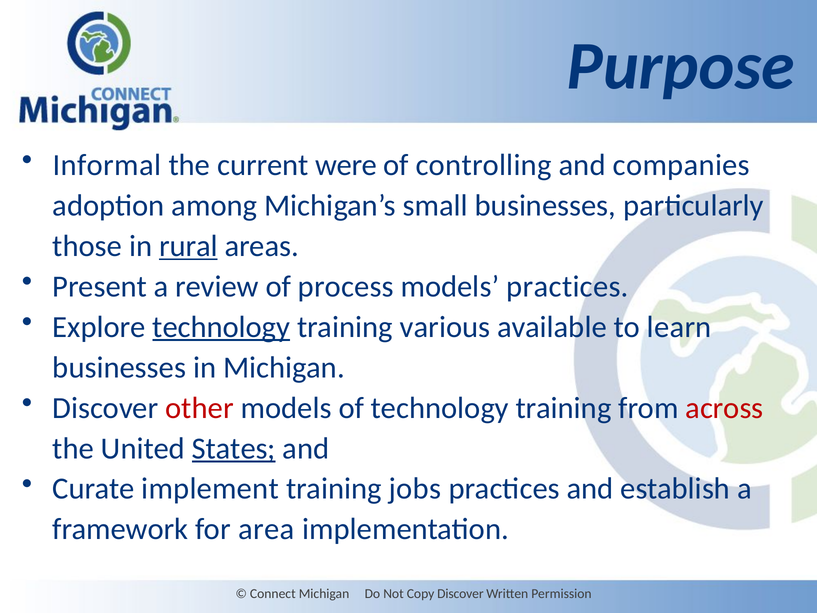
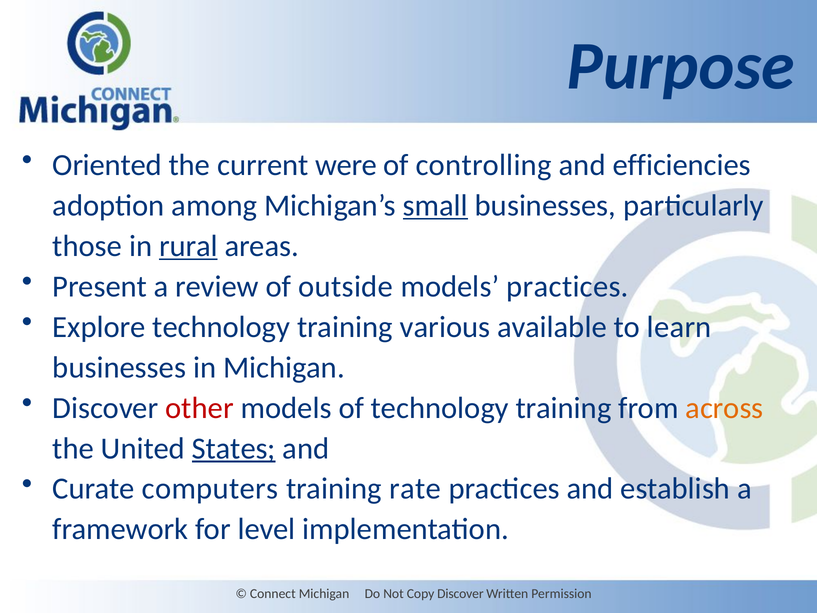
Informal: Informal -> Oriented
companies: companies -> efficiencies
small underline: none -> present
process: process -> outside
technology at (221, 327) underline: present -> none
across colour: red -> orange
implement: implement -> computers
jobs: jobs -> rate
area: area -> level
